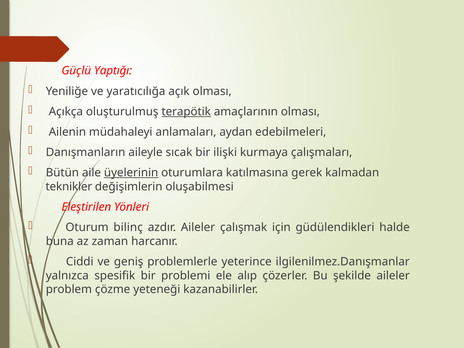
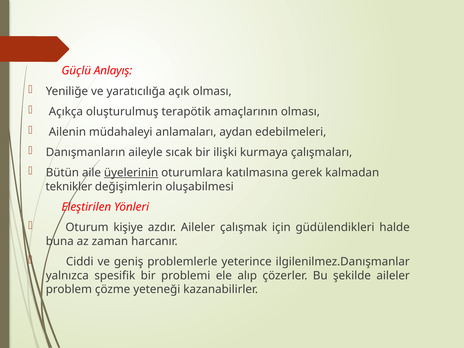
Yaptığı: Yaptığı -> Anlayış
terapötik underline: present -> none
bilinç: bilinç -> kişiye
